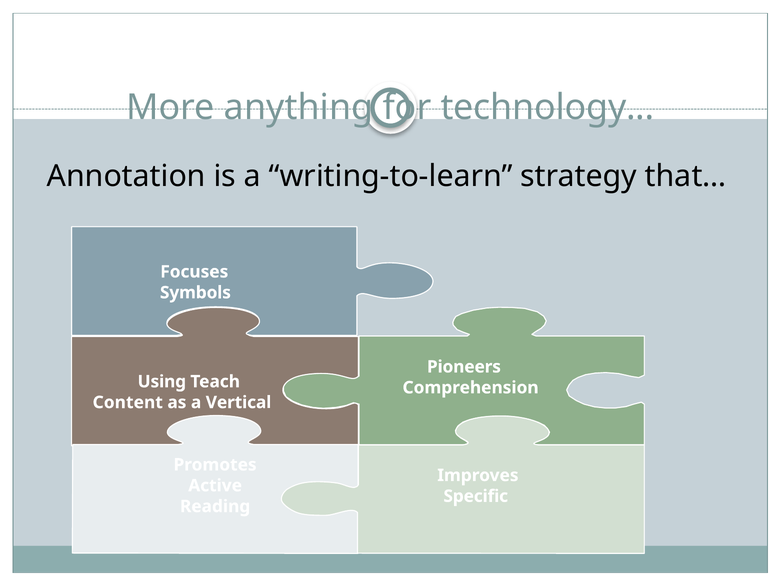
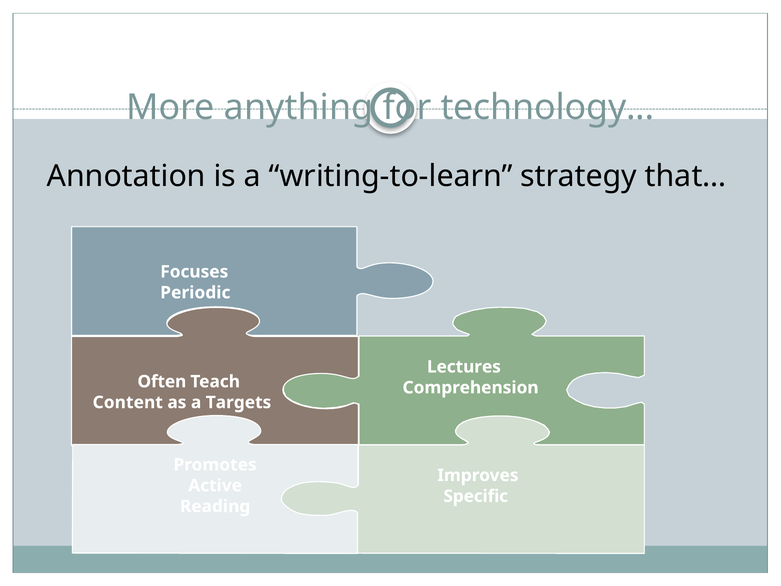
Symbols: Symbols -> Periodic
Pioneers: Pioneers -> Lectures
Using: Using -> Often
Vertical: Vertical -> Targets
